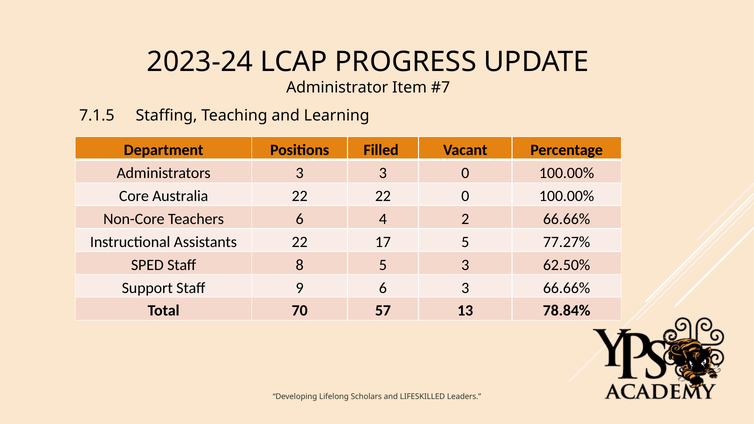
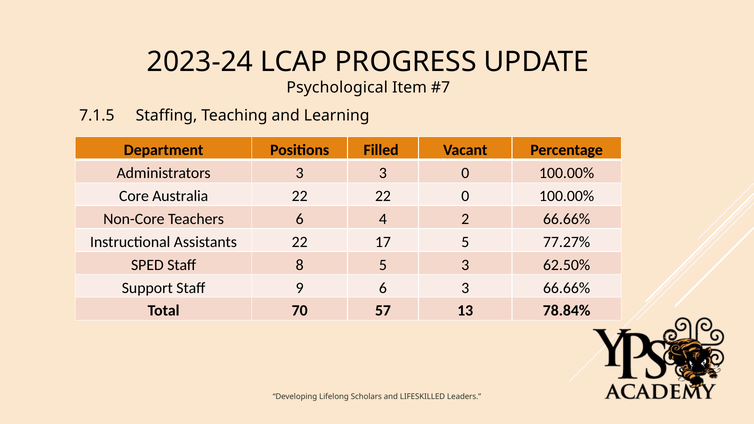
Administrator: Administrator -> Psychological
